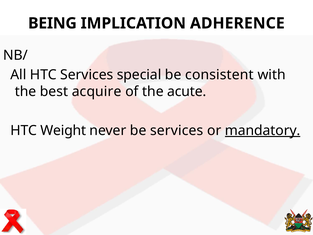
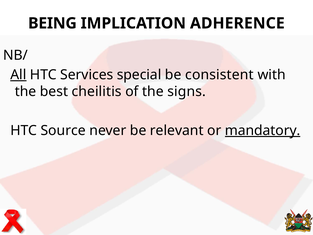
All underline: none -> present
acquire: acquire -> cheilitis
acute: acute -> signs
Weight: Weight -> Source
be services: services -> relevant
